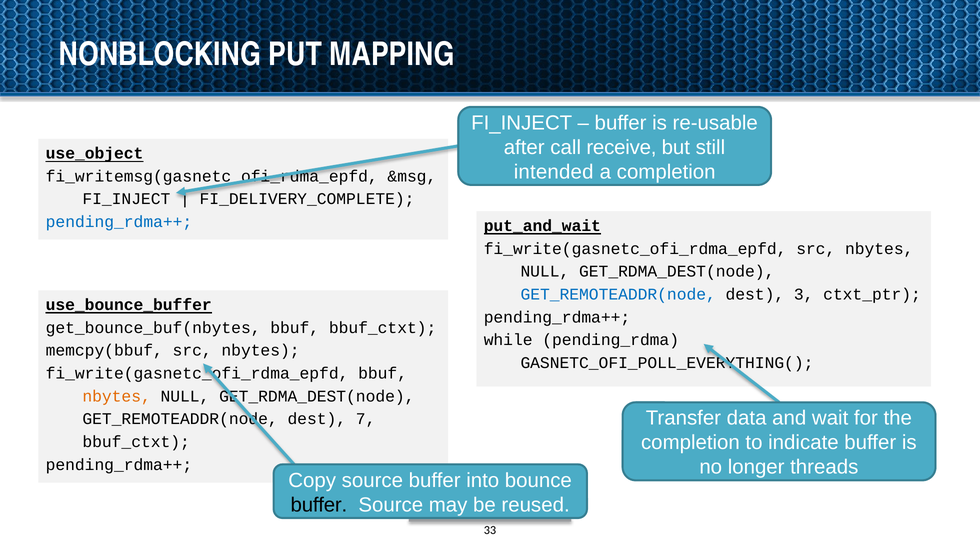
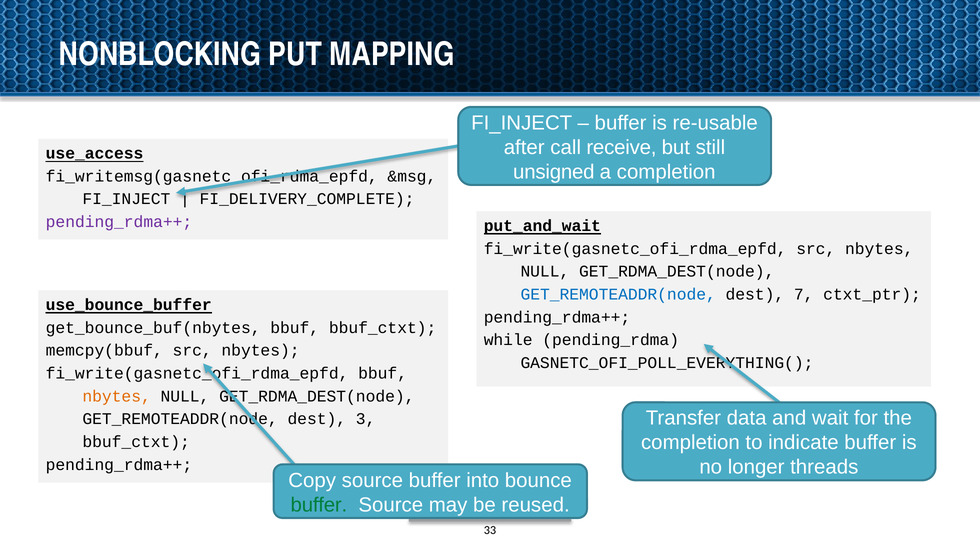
use_object: use_object -> use_access
intended: intended -> unsigned
pending_rdma++ at (119, 222) colour: blue -> purple
3: 3 -> 7
7: 7 -> 3
buffer at (319, 505) colour: black -> green
